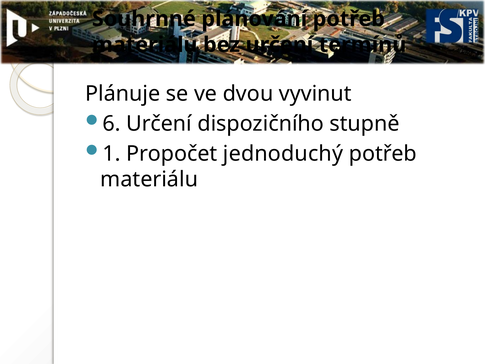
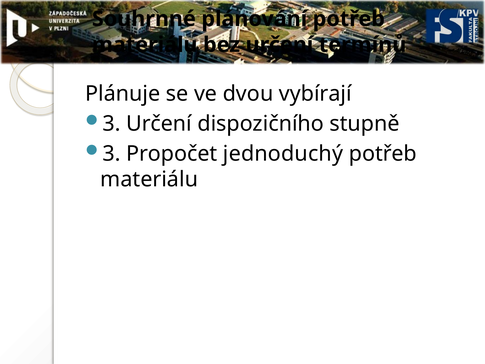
vyvinut: vyvinut -> vybírají
6 at (112, 124): 6 -> 3
1 at (112, 153): 1 -> 3
